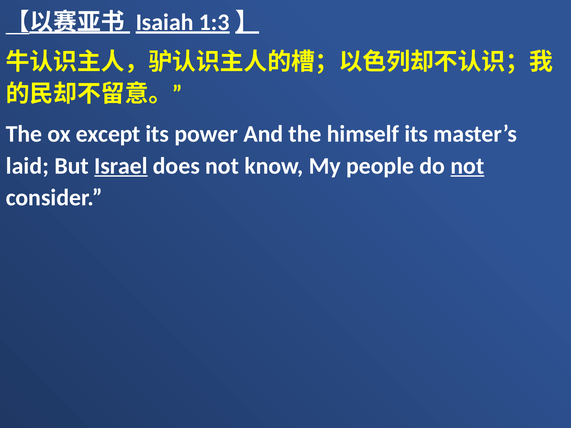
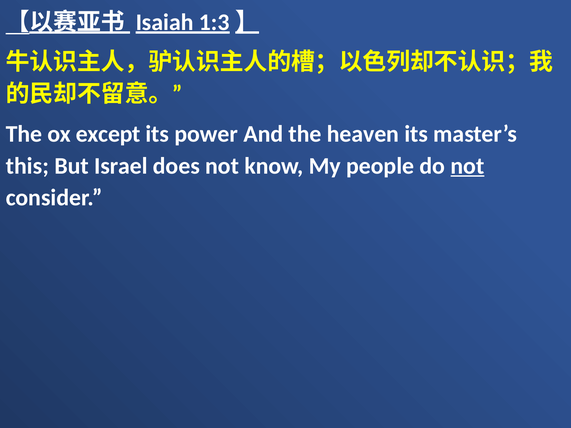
himself: himself -> heaven
laid: laid -> this
Israel underline: present -> none
